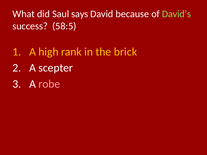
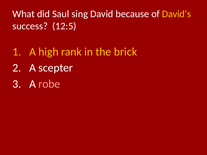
says: says -> sing
David’s colour: light green -> yellow
58:5: 58:5 -> 12:5
